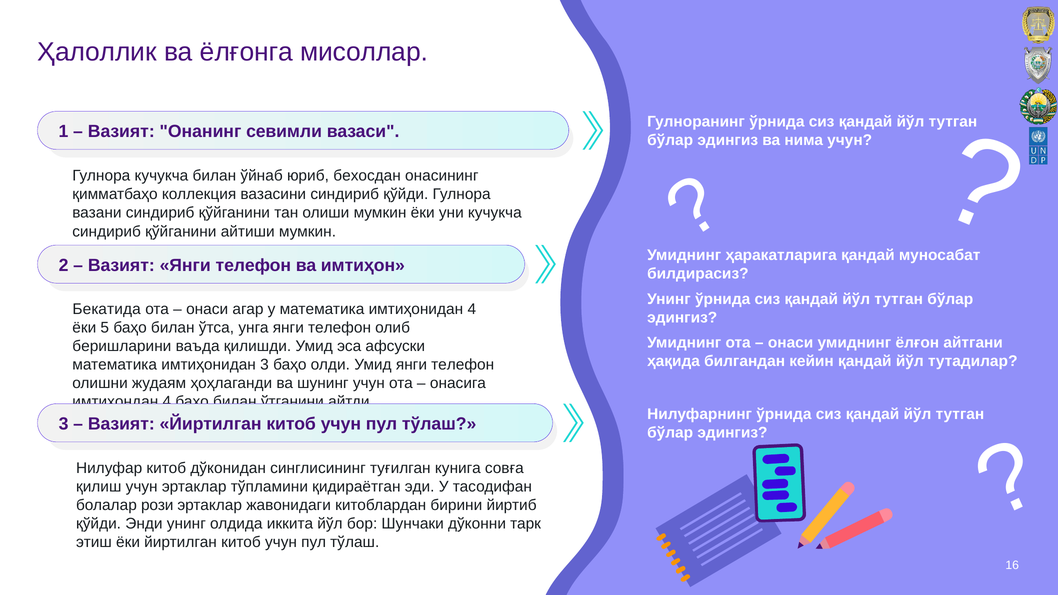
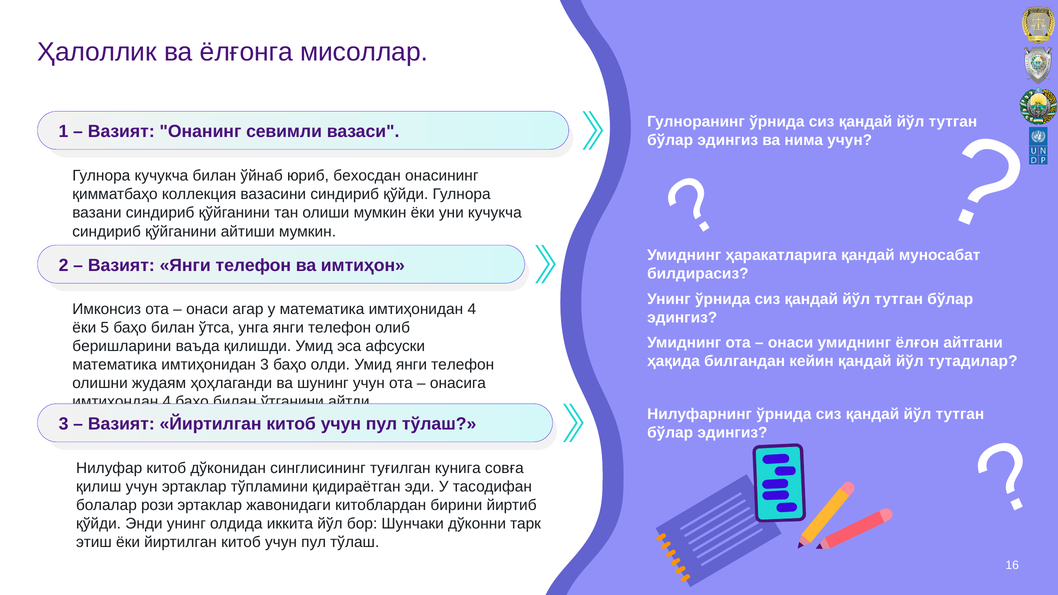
Бeкатида: Бeкатида -> Имконсиз
